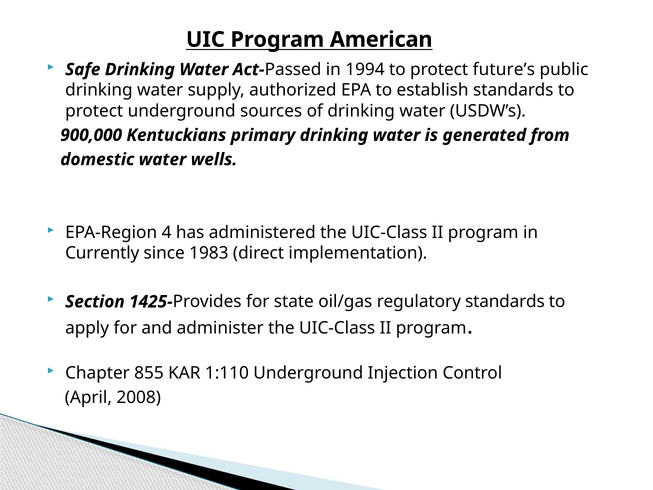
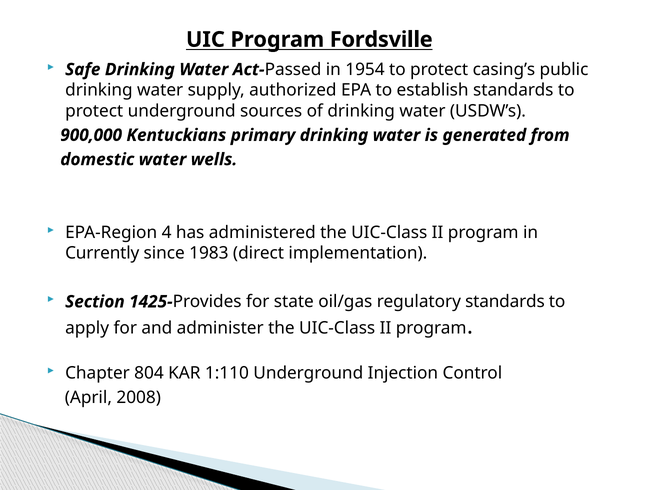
American: American -> Fordsville
1994: 1994 -> 1954
future’s: future’s -> casing’s
855: 855 -> 804
